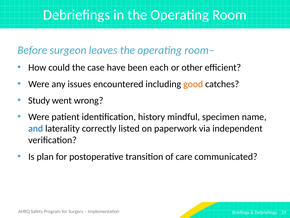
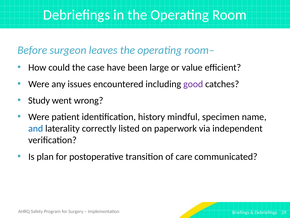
each: each -> large
other: other -> value
good colour: orange -> purple
